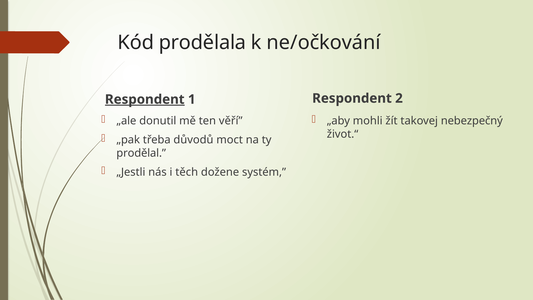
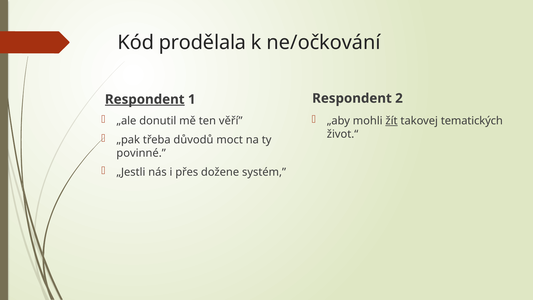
žít underline: none -> present
nebezpečný: nebezpečný -> tematických
prodělal: prodělal -> povinné
těch: těch -> přes
